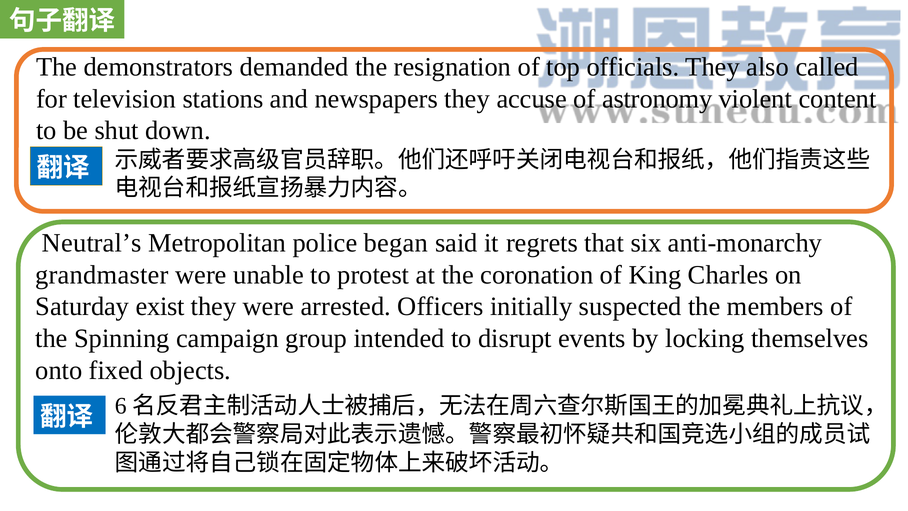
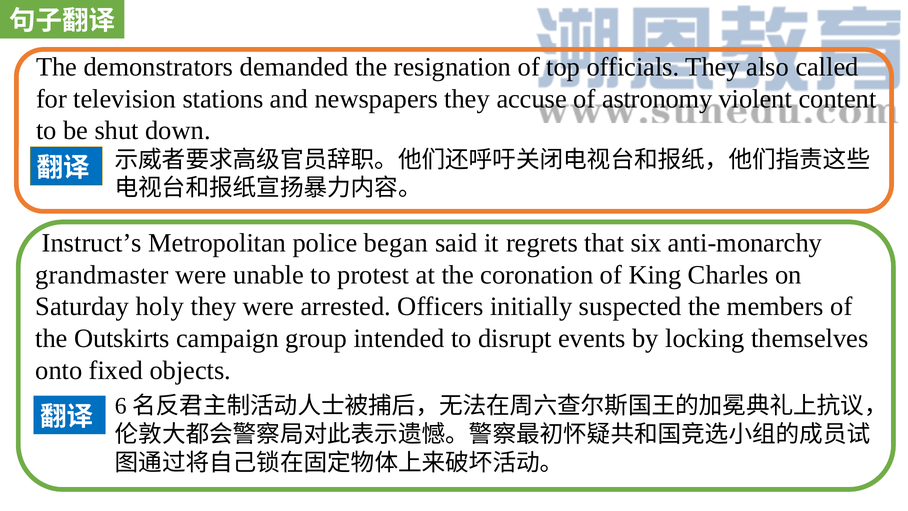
Neutral’s: Neutral’s -> Instruct’s
exist: exist -> holy
Spinning: Spinning -> Outskirts
